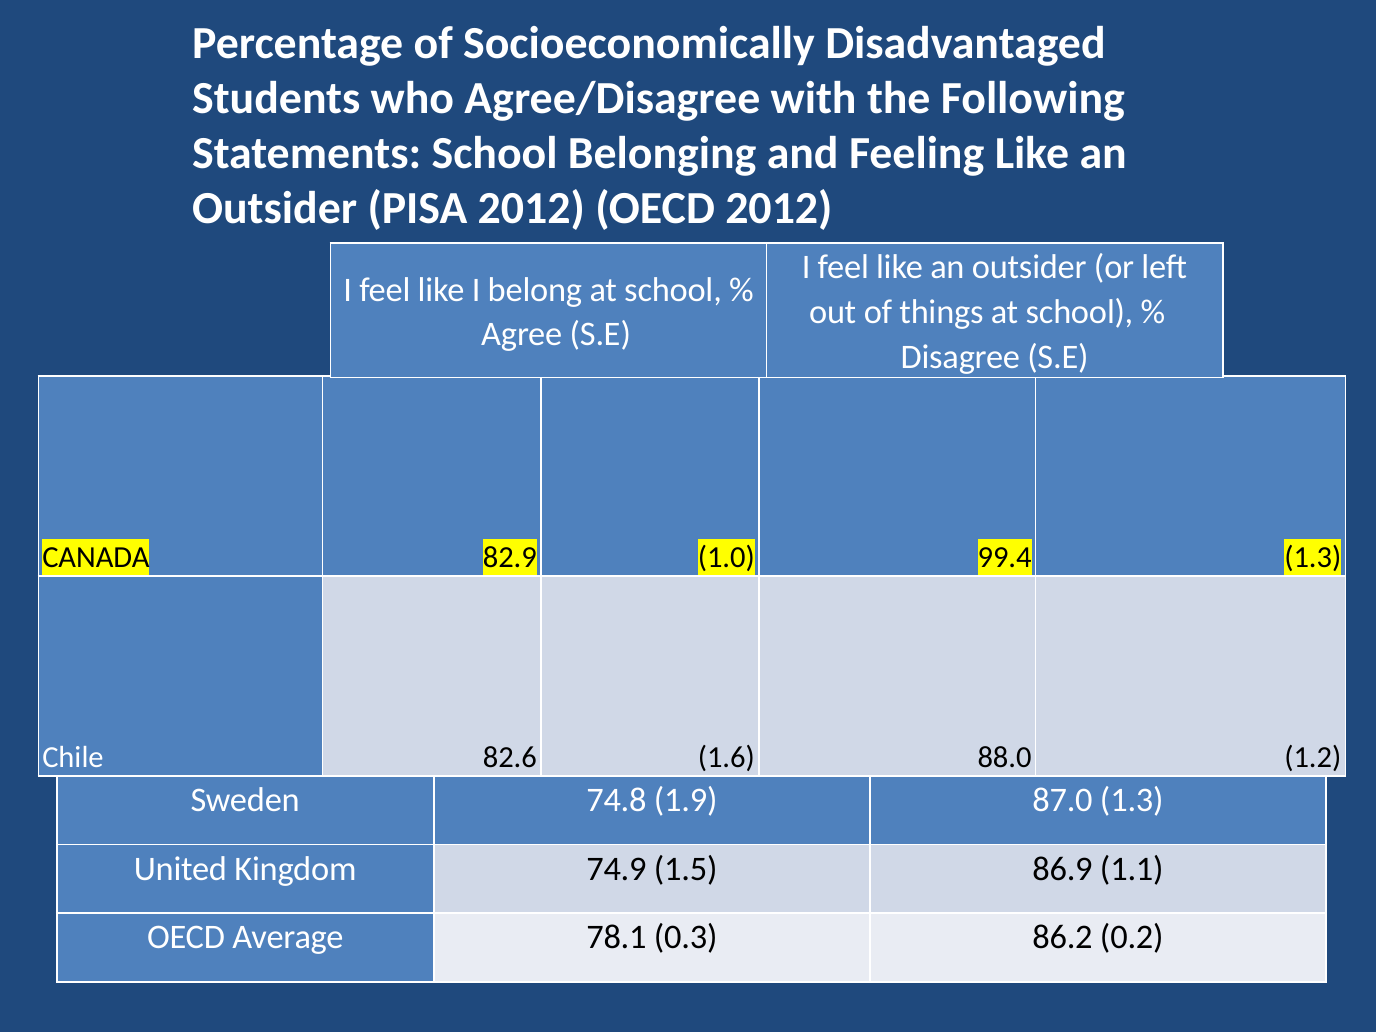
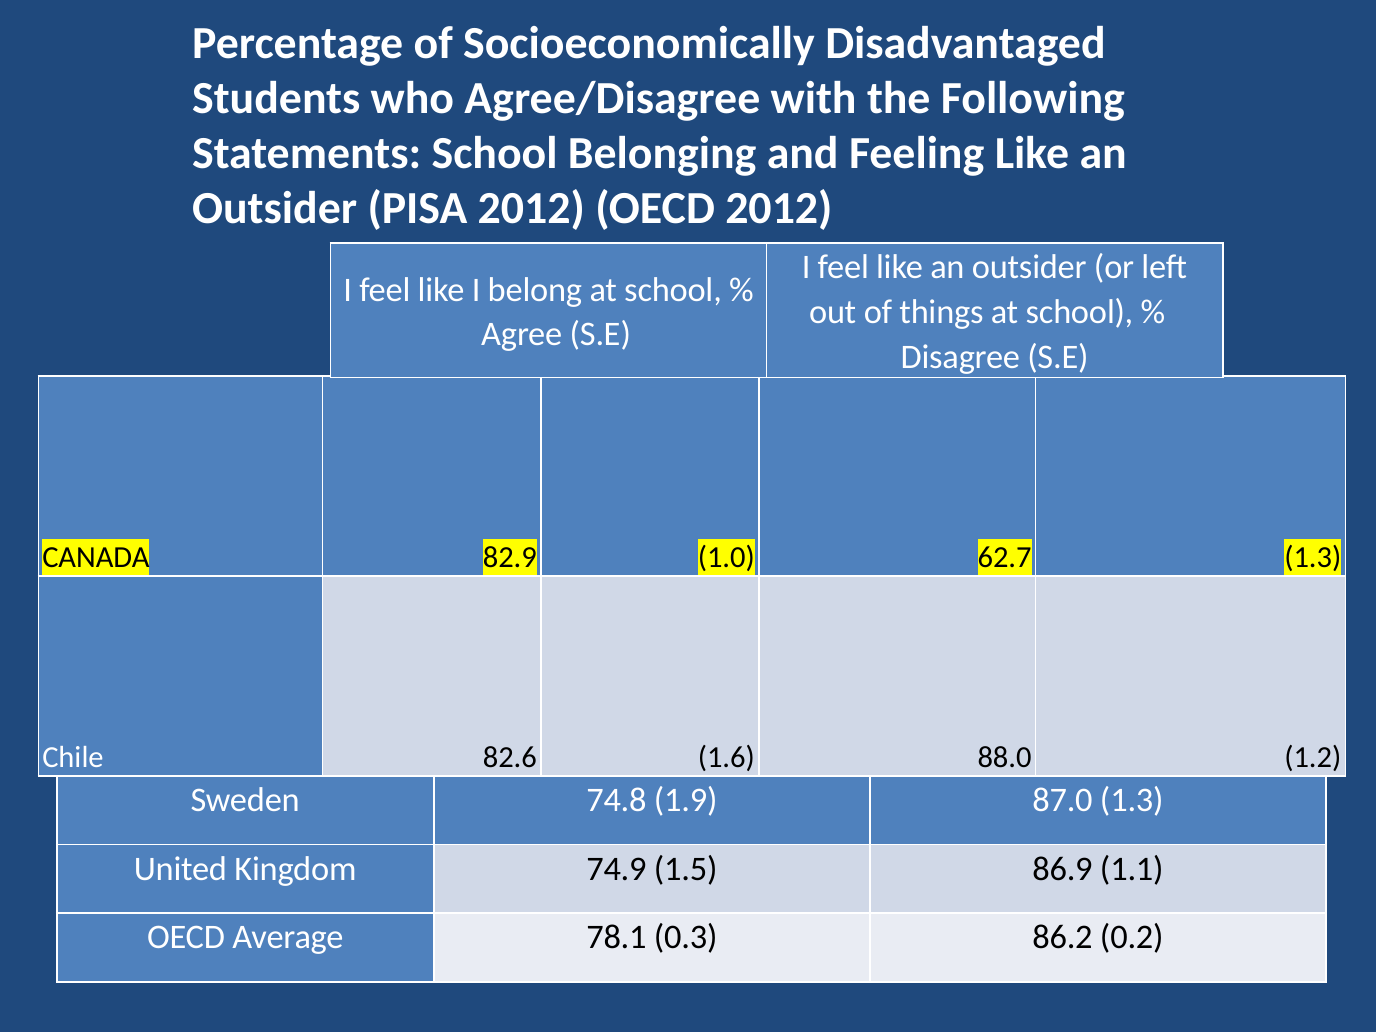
99.4: 99.4 -> 62.7
